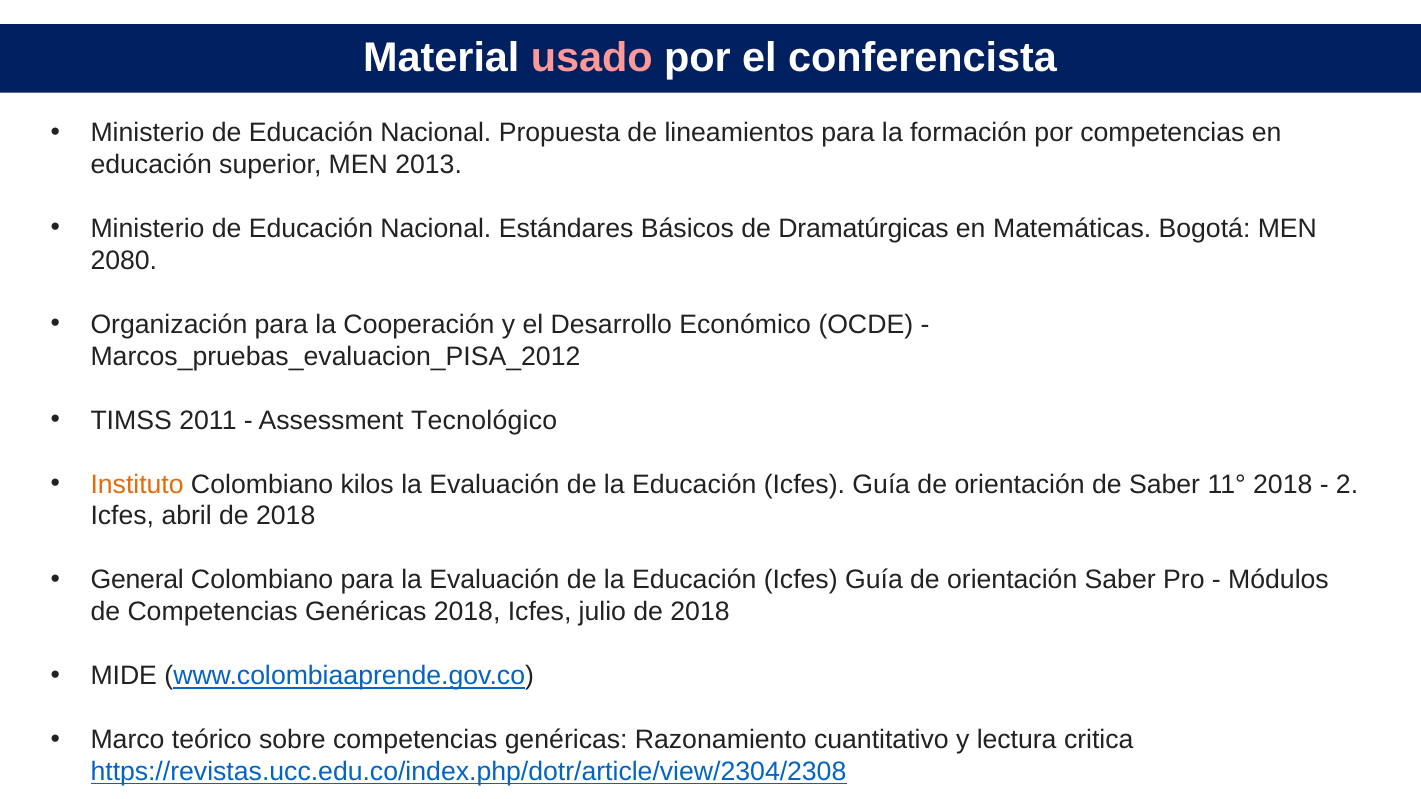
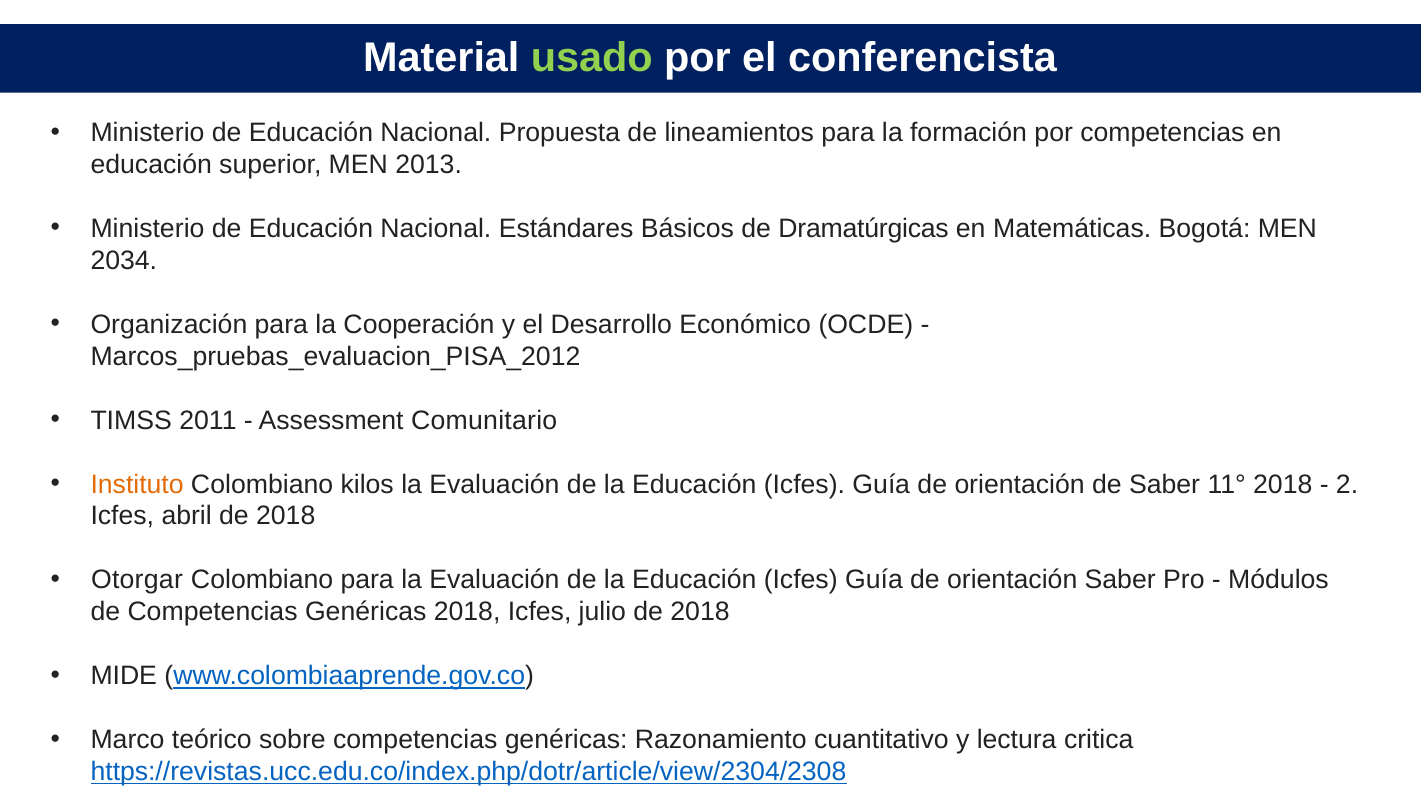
usado colour: pink -> light green
2080: 2080 -> 2034
Tecnológico: Tecnológico -> Comunitario
General: General -> Otorgar
